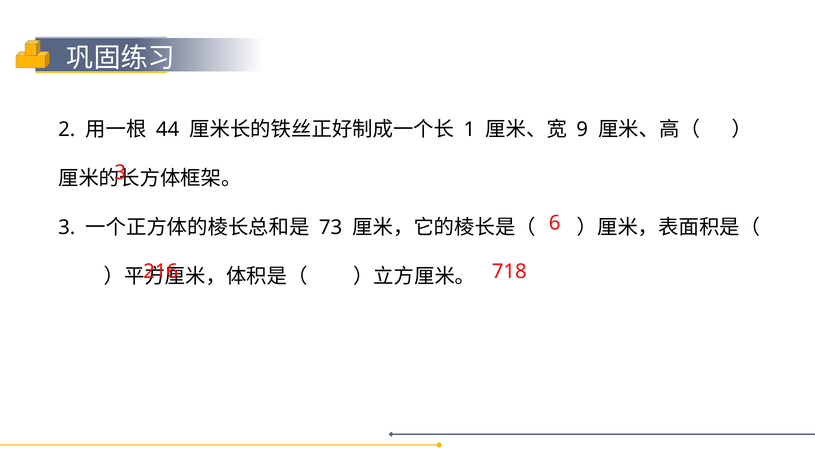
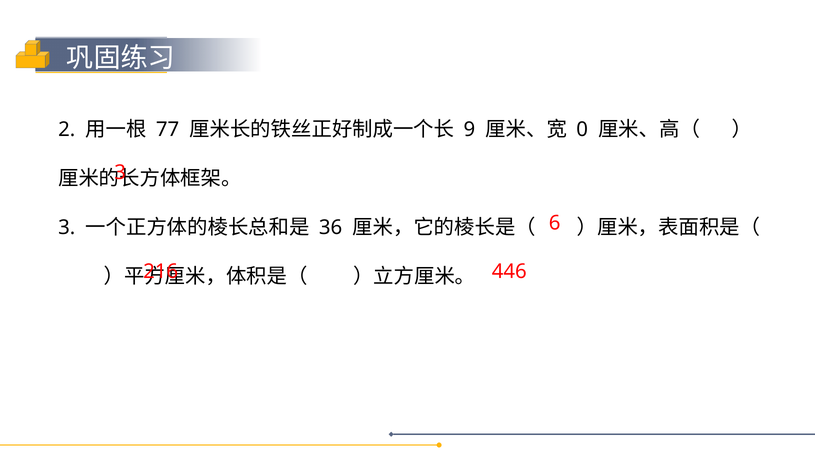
44: 44 -> 77
1: 1 -> 9
9: 9 -> 0
73: 73 -> 36
718: 718 -> 446
